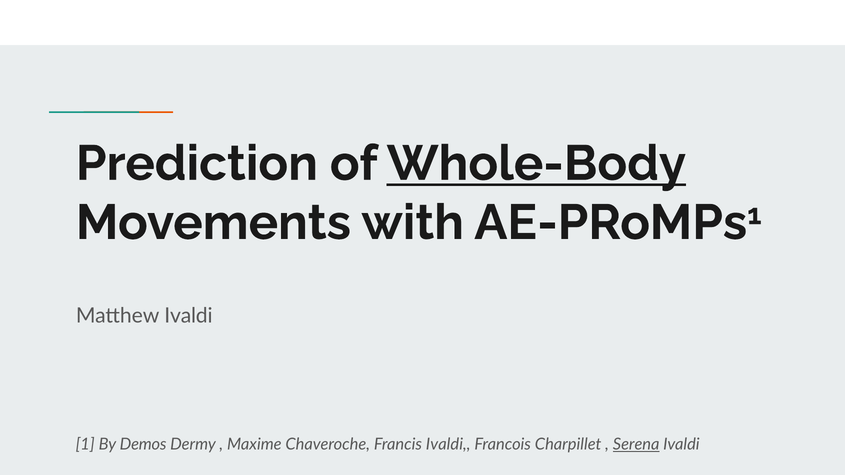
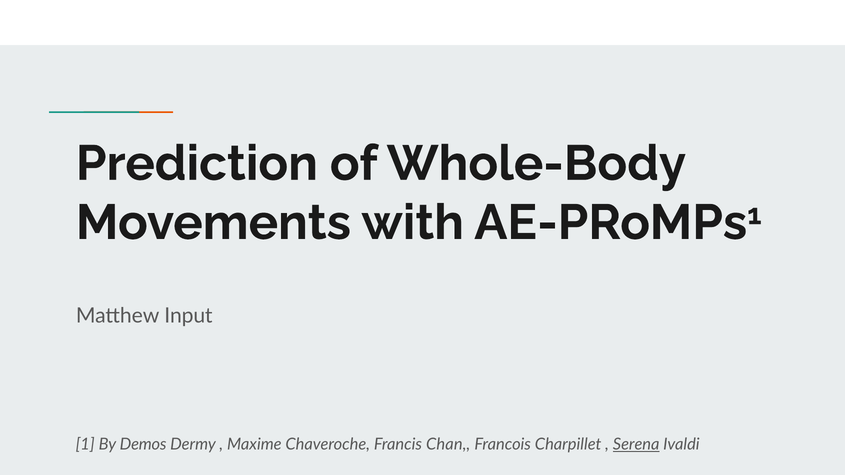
Whole-Body underline: present -> none
Matthew Ivaldi: Ivaldi -> Input
Francis Ivaldi: Ivaldi -> Chan
